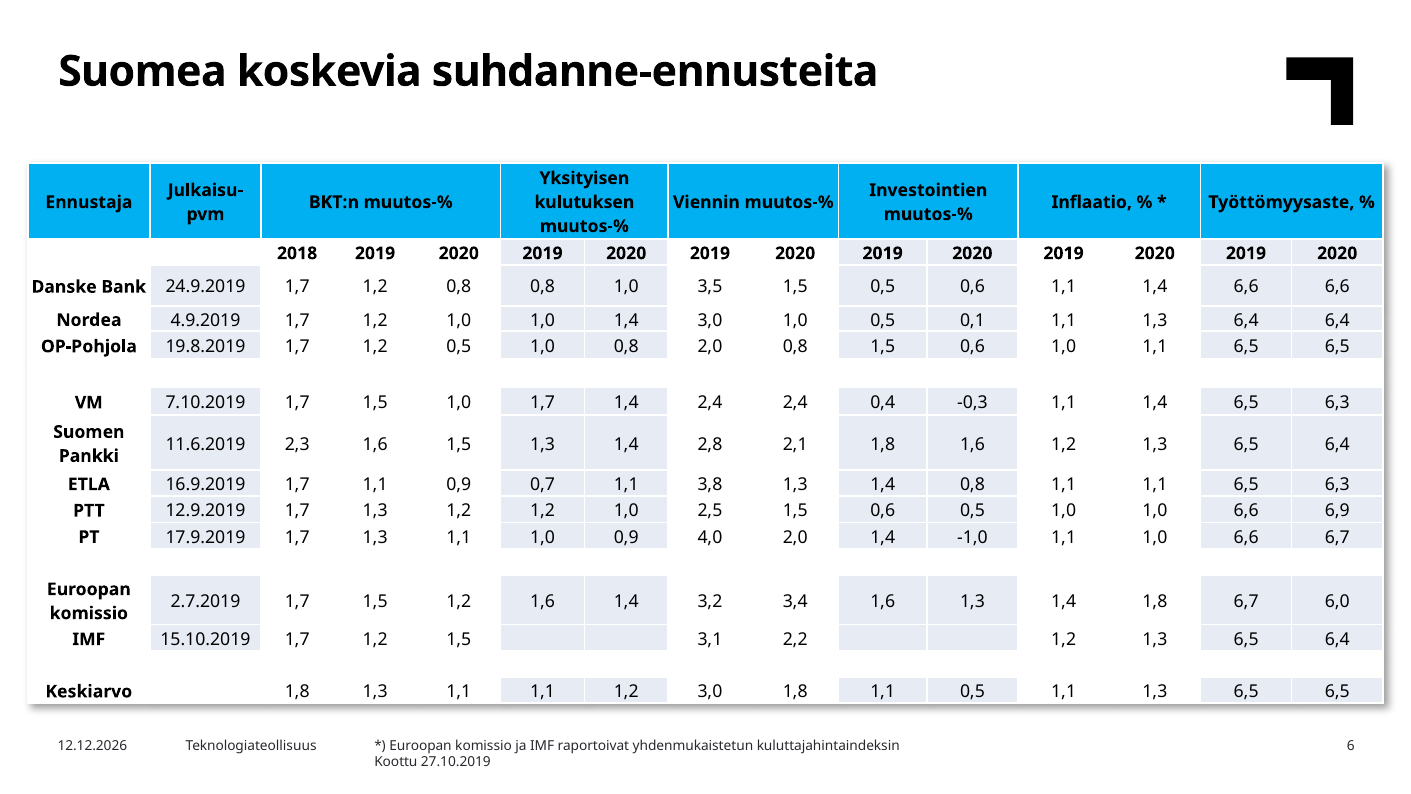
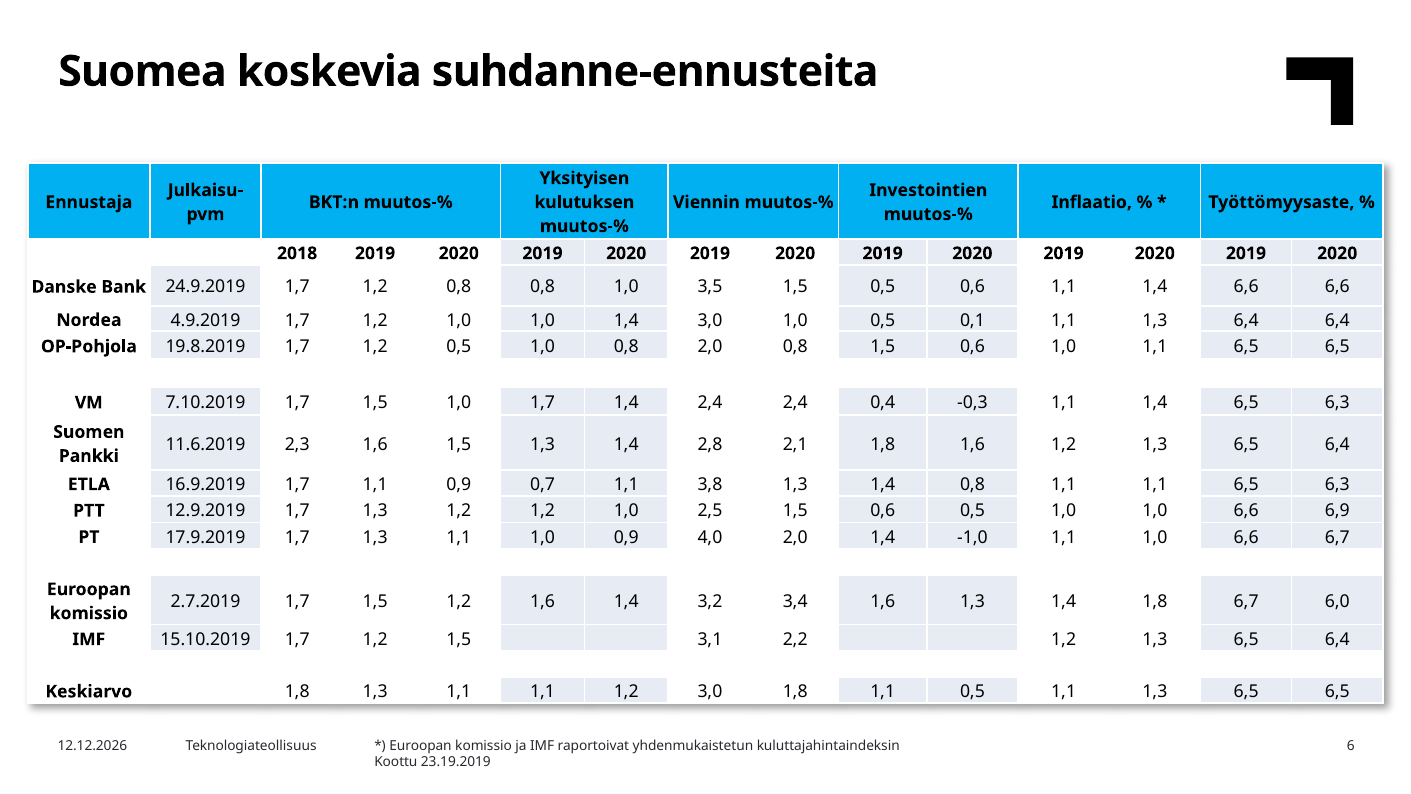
27.10.2019: 27.10.2019 -> 23.19.2019
